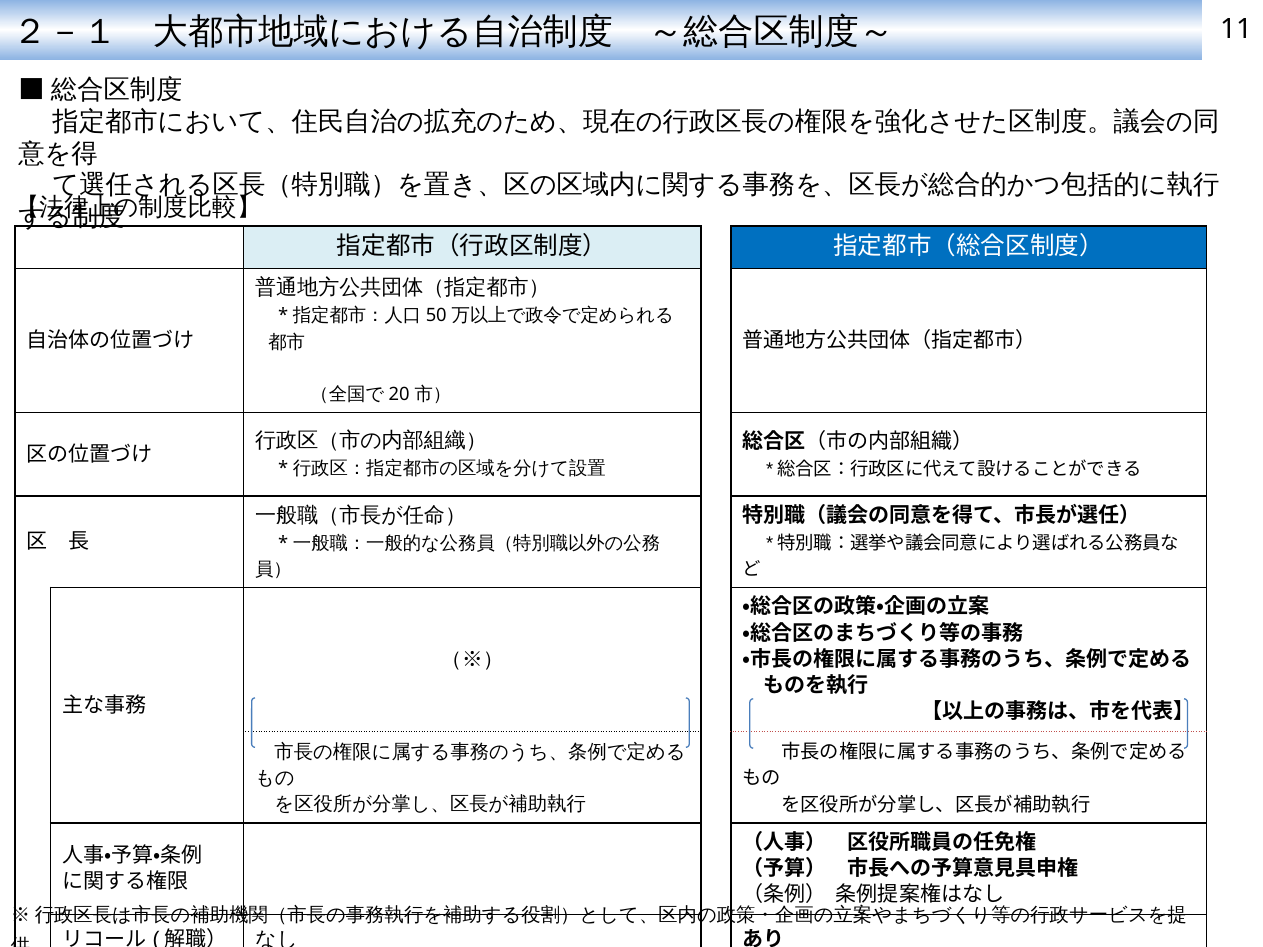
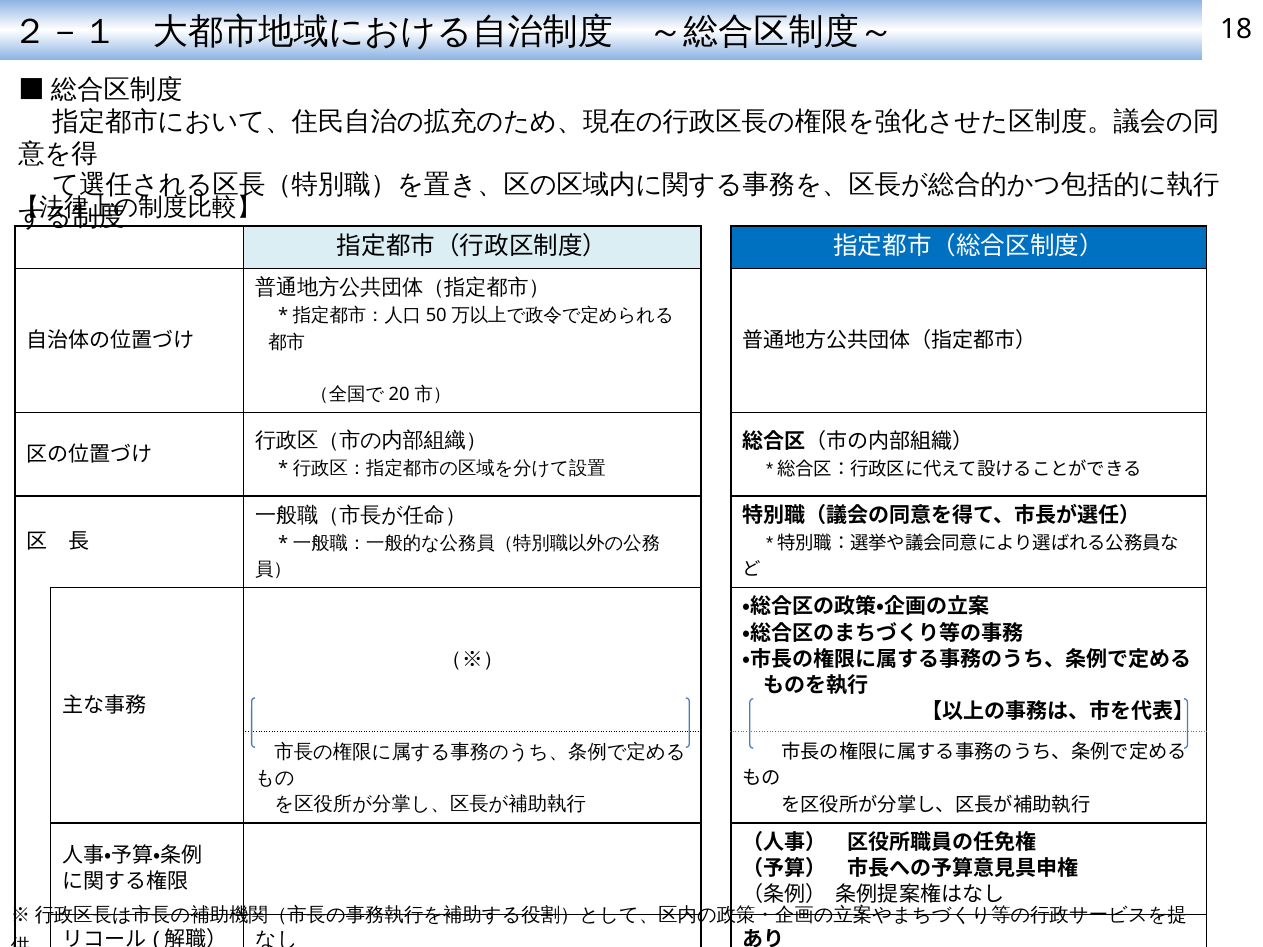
11: 11 -> 18
